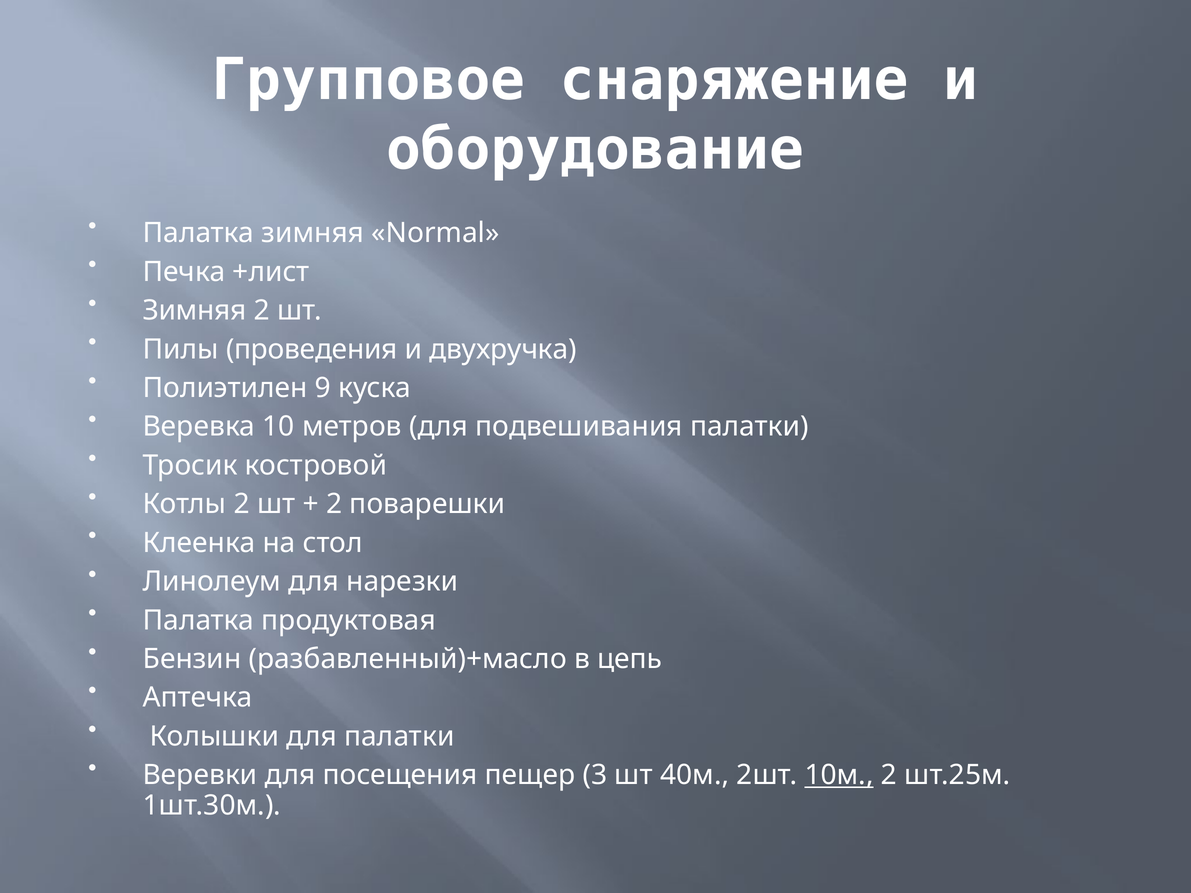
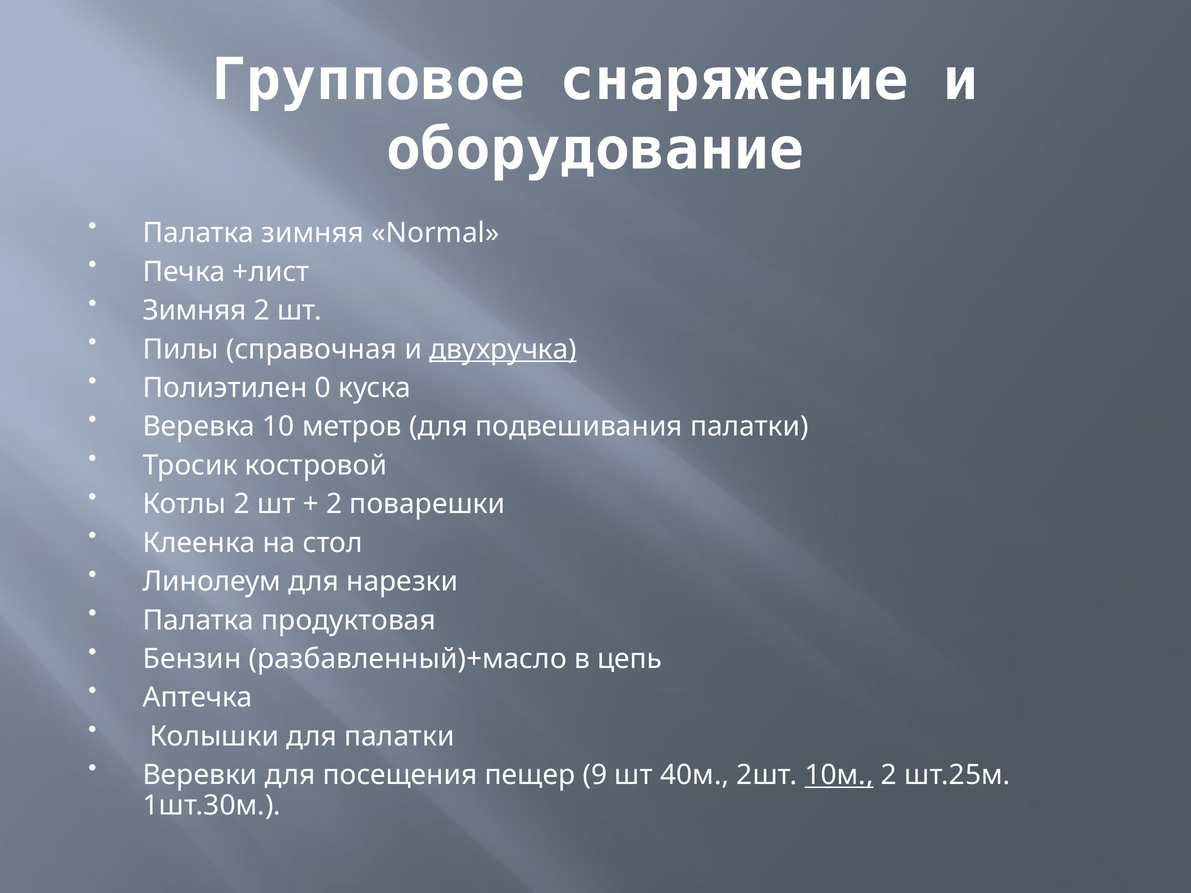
проведения: проведения -> справочная
двухручка underline: none -> present
9: 9 -> 0
3: 3 -> 9
